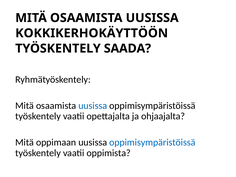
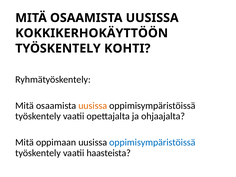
SAADA: SAADA -> KOHTI
uusissa at (93, 106) colour: blue -> orange
oppimista: oppimista -> haasteista
